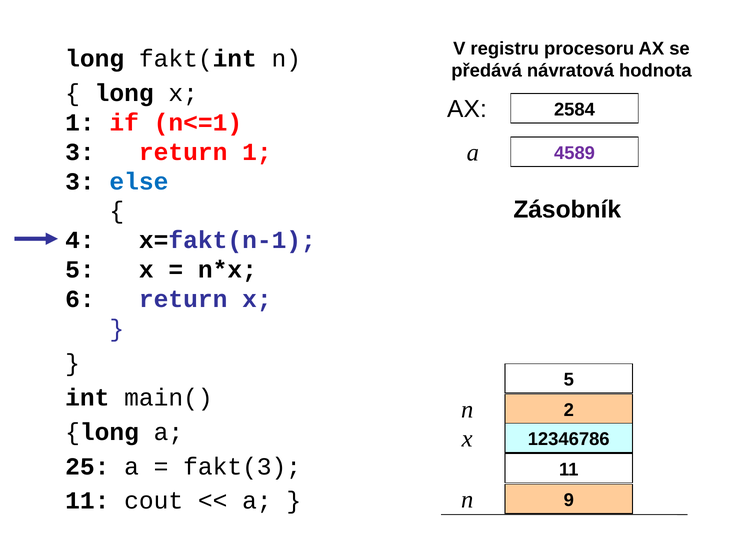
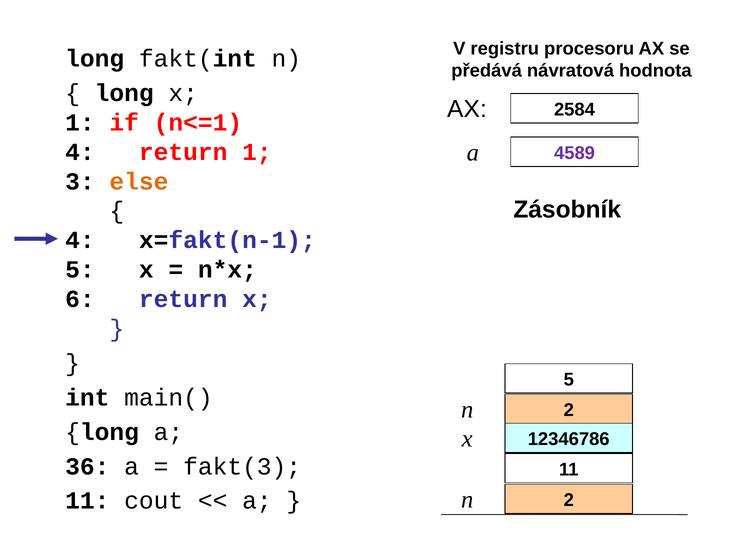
3 at (80, 152): 3 -> 4
else colour: blue -> orange
25: 25 -> 36
9 at (569, 500): 9 -> 2
